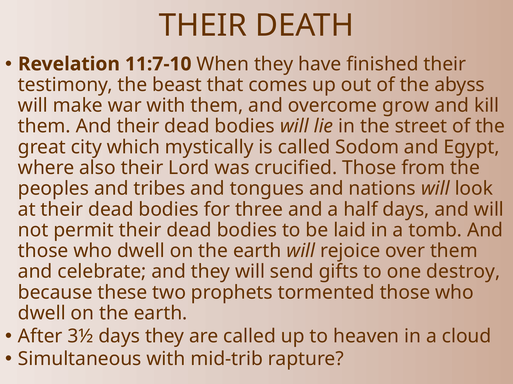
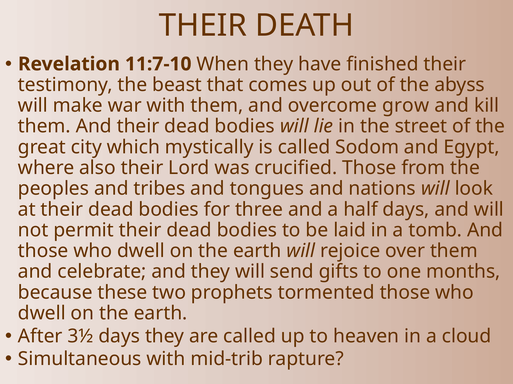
destroy: destroy -> months
